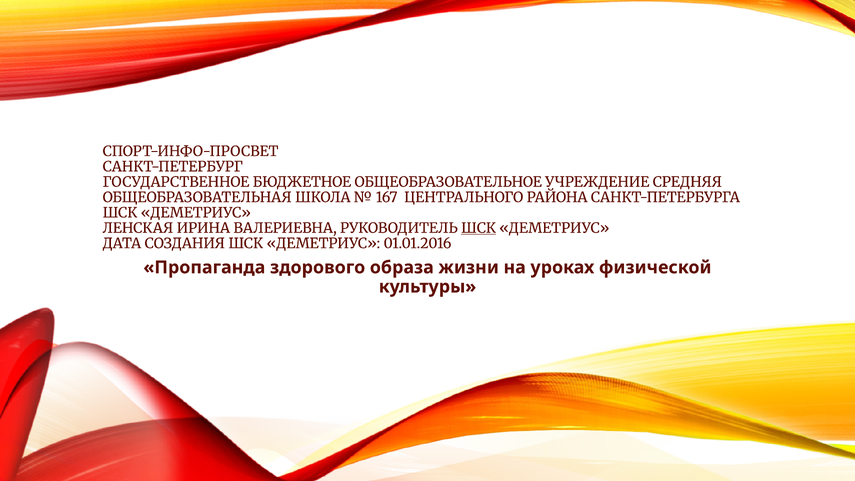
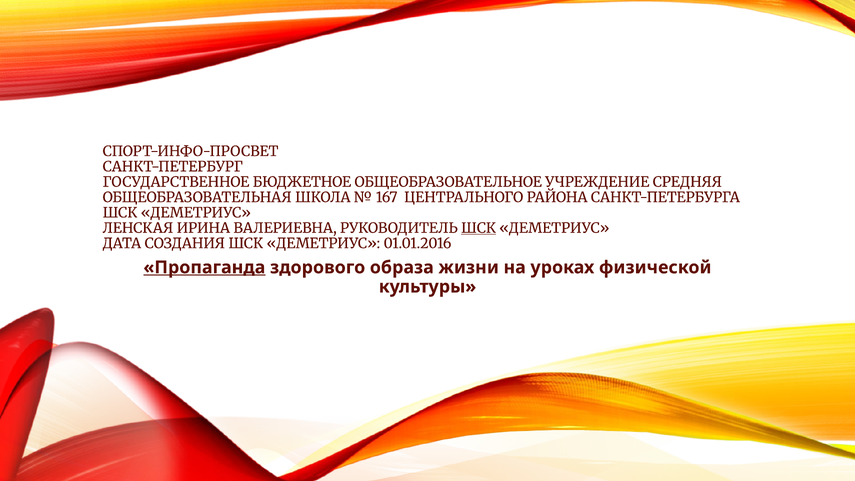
Пропаганда underline: none -> present
